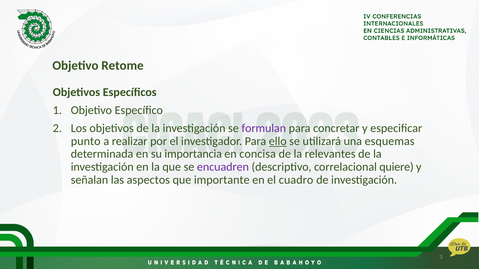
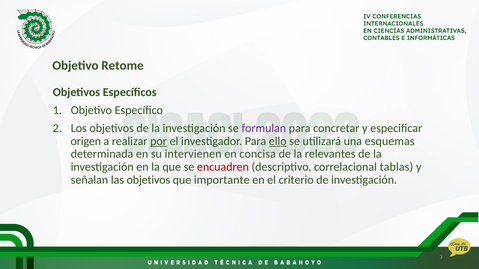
punto: punto -> origen
por underline: none -> present
importancia: importancia -> intervienen
encuadren colour: purple -> red
quiere: quiere -> tablas
las aspectos: aspectos -> objetivos
cuadro: cuadro -> criterio
